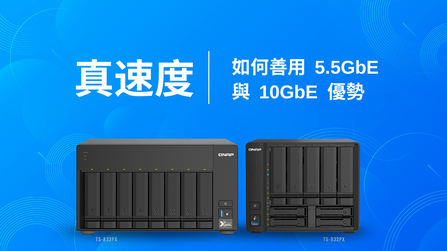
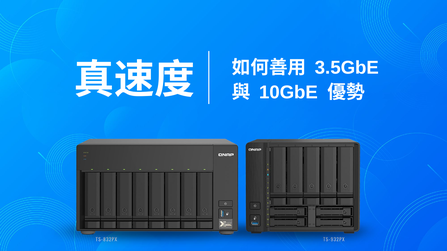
5.5GbE: 5.5GbE -> 3.5GbE
